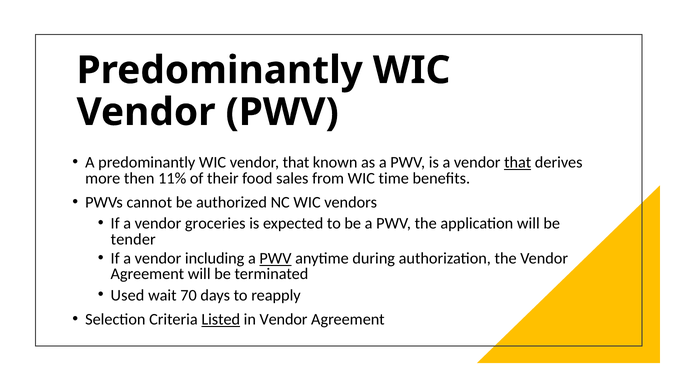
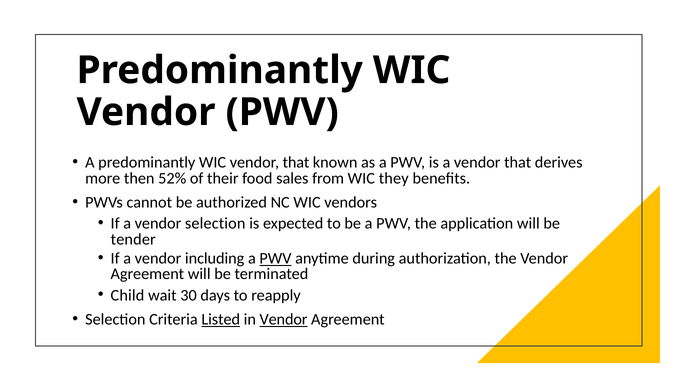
that at (518, 163) underline: present -> none
11%: 11% -> 52%
time: time -> they
vendor groceries: groceries -> selection
Used: Used -> Child
70: 70 -> 30
Vendor at (284, 320) underline: none -> present
